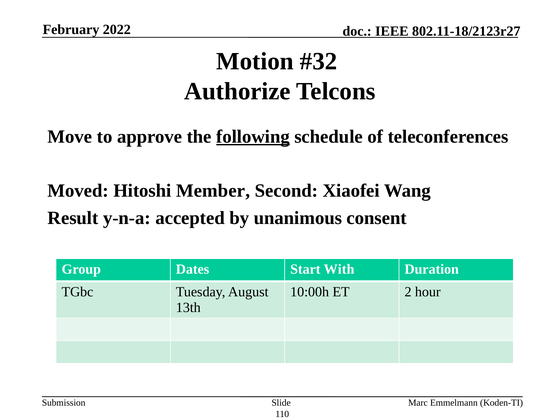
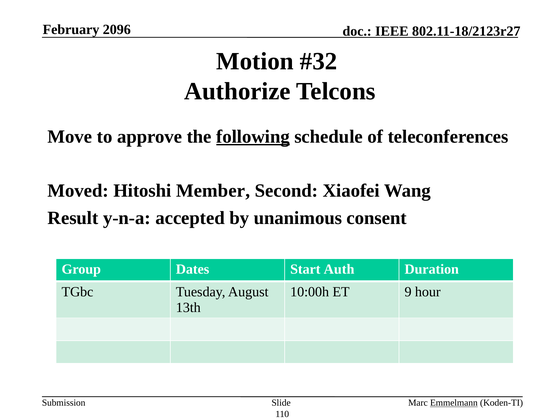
2022: 2022 -> 2096
With: With -> Auth
2: 2 -> 9
Emmelmann underline: none -> present
